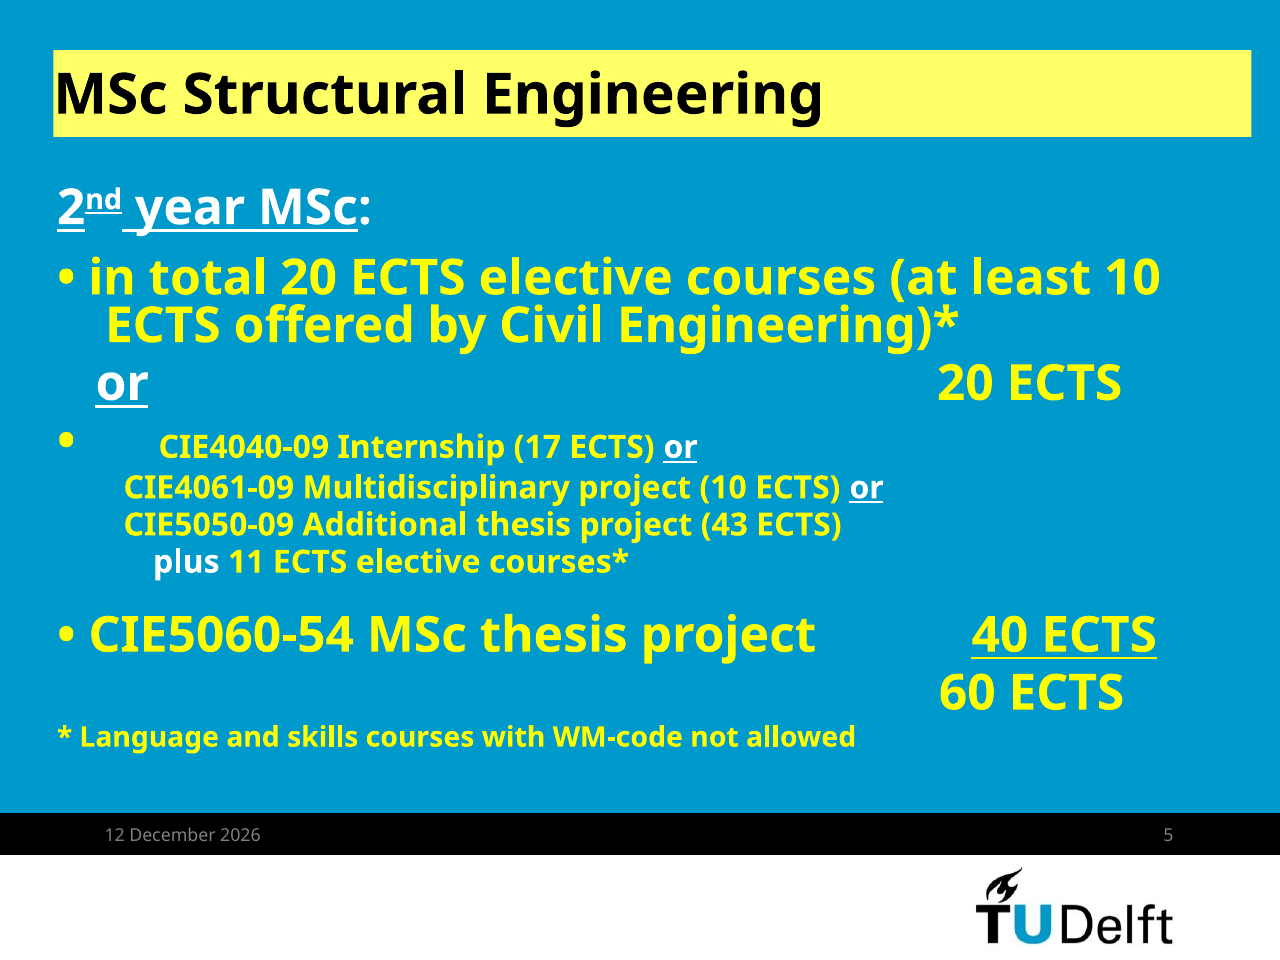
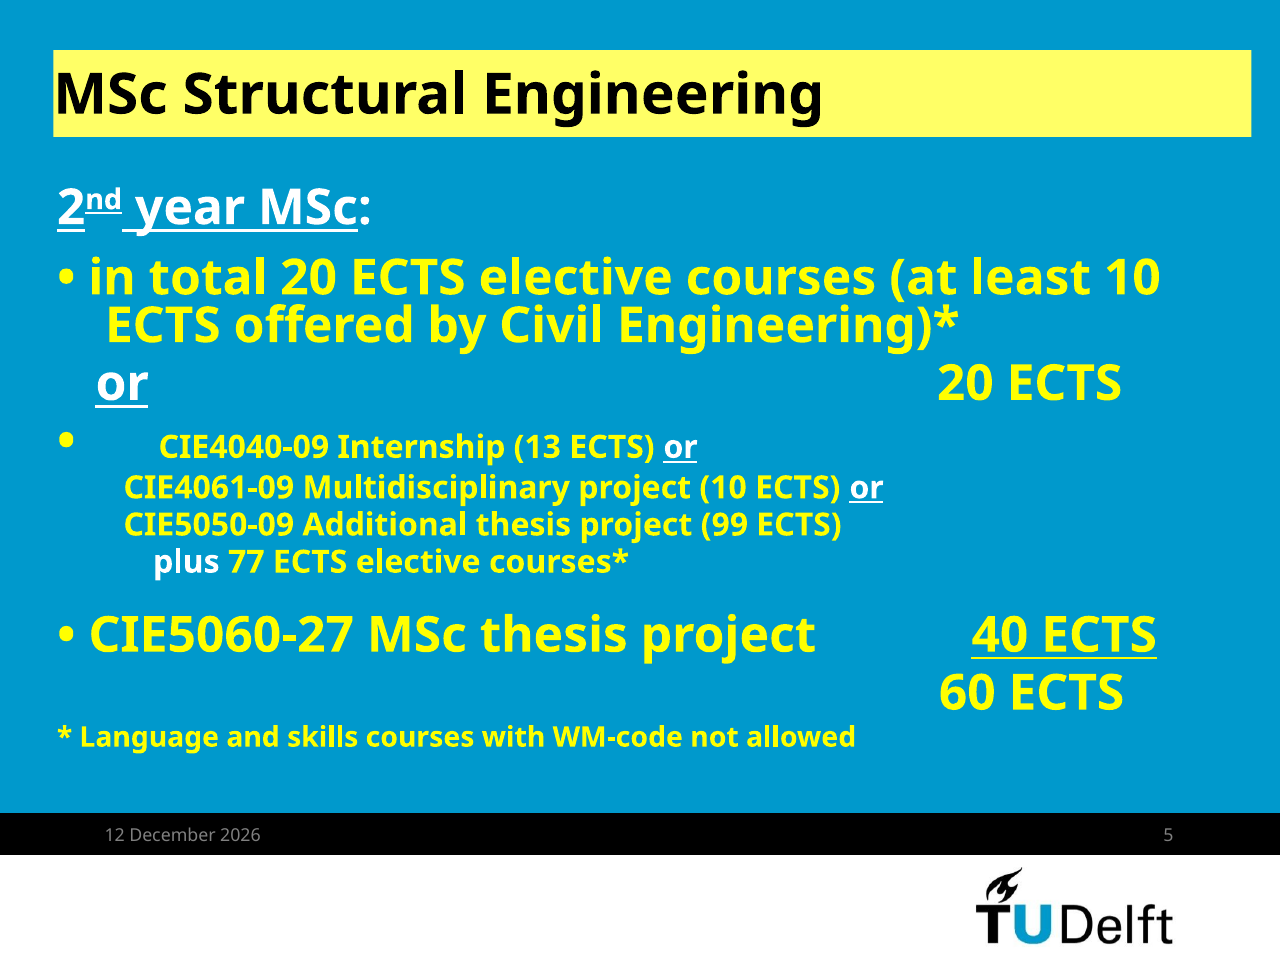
17: 17 -> 13
43: 43 -> 99
11: 11 -> 77
CIE5060-54: CIE5060-54 -> CIE5060-27
